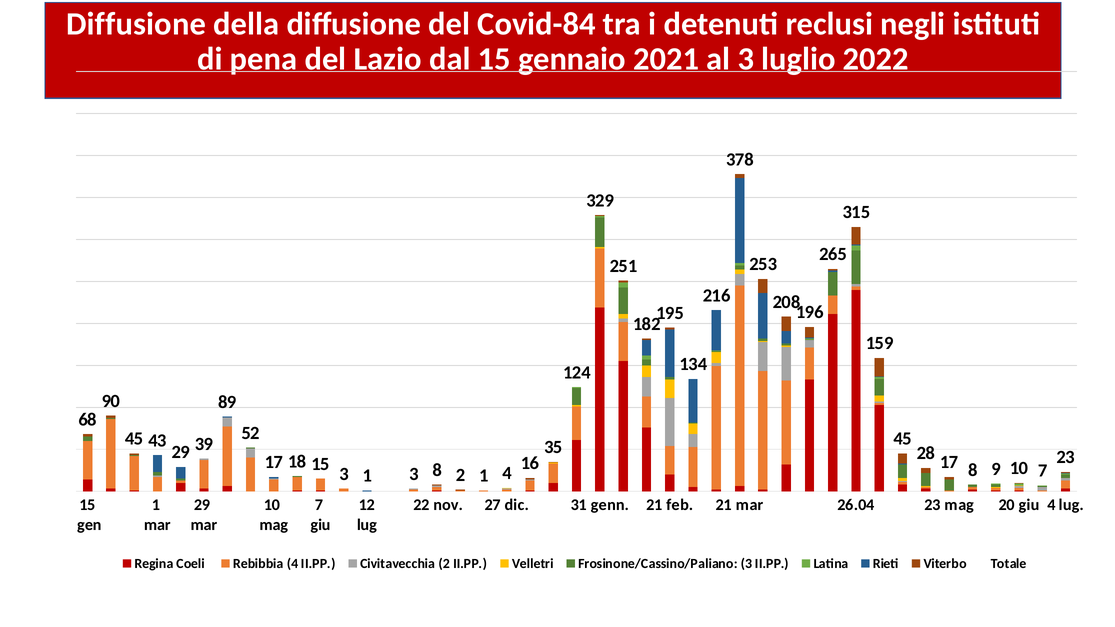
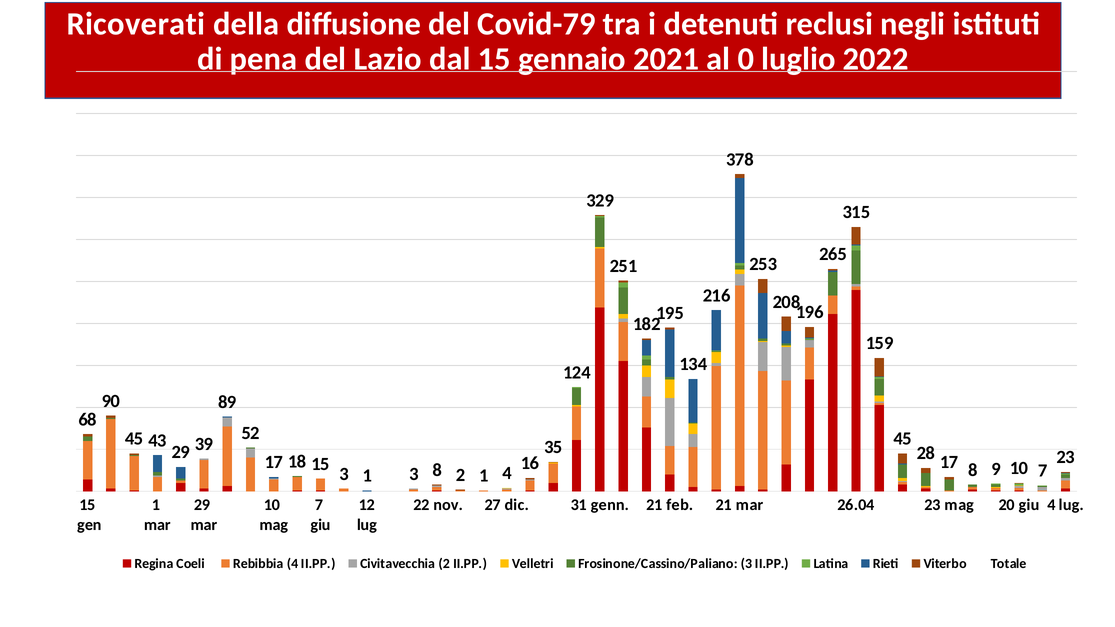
Diffusione at (136, 24): Diffusione -> Ricoverati
Covid-84: Covid-84 -> Covid-79
al 3: 3 -> 0
